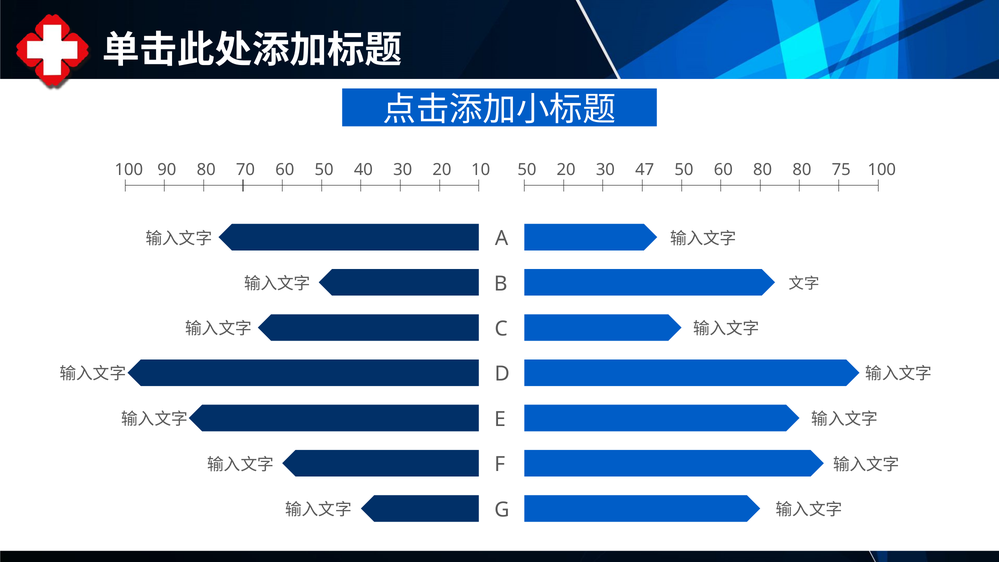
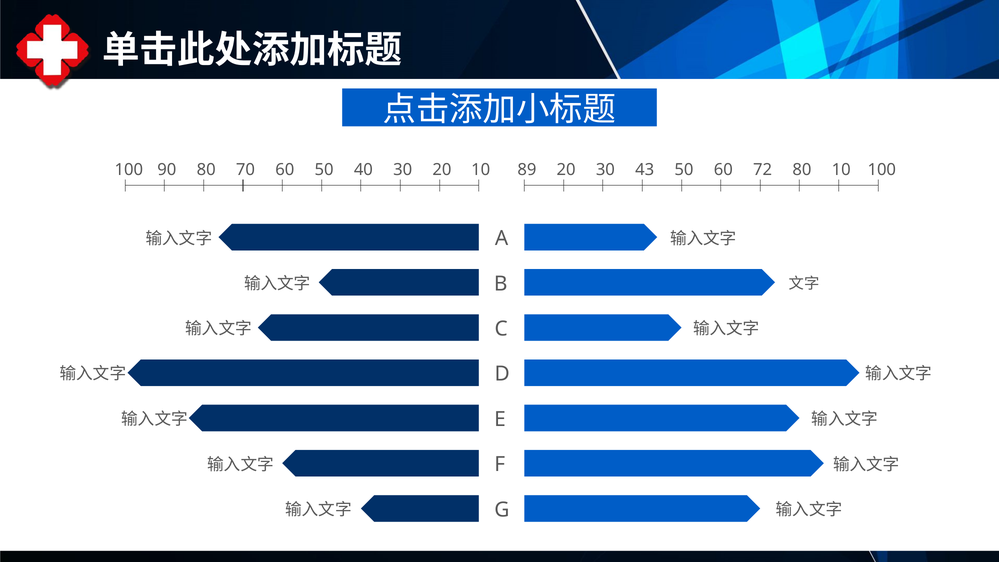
100 50: 50 -> 89
47: 47 -> 43
60 80: 80 -> 72
80 75: 75 -> 10
